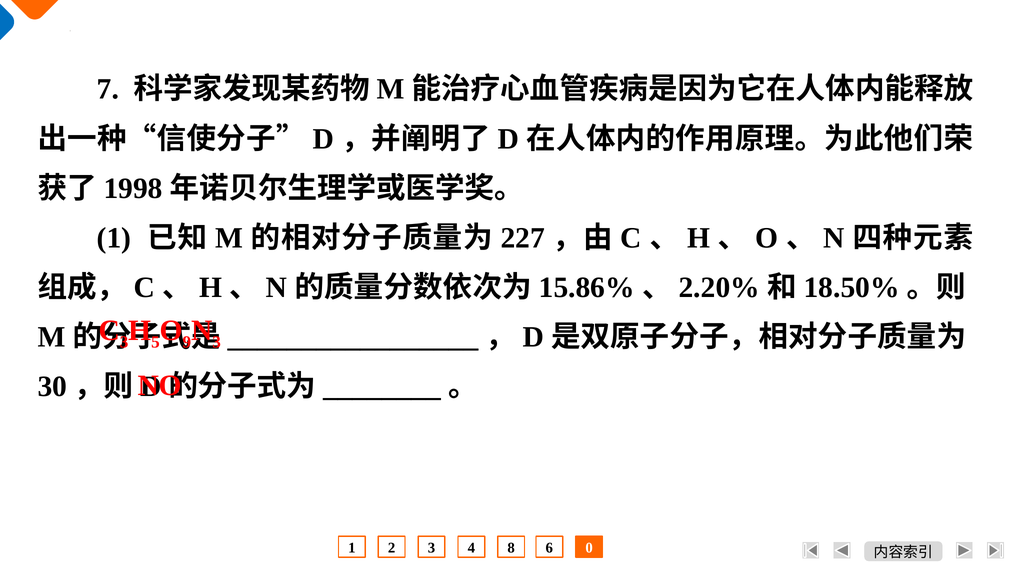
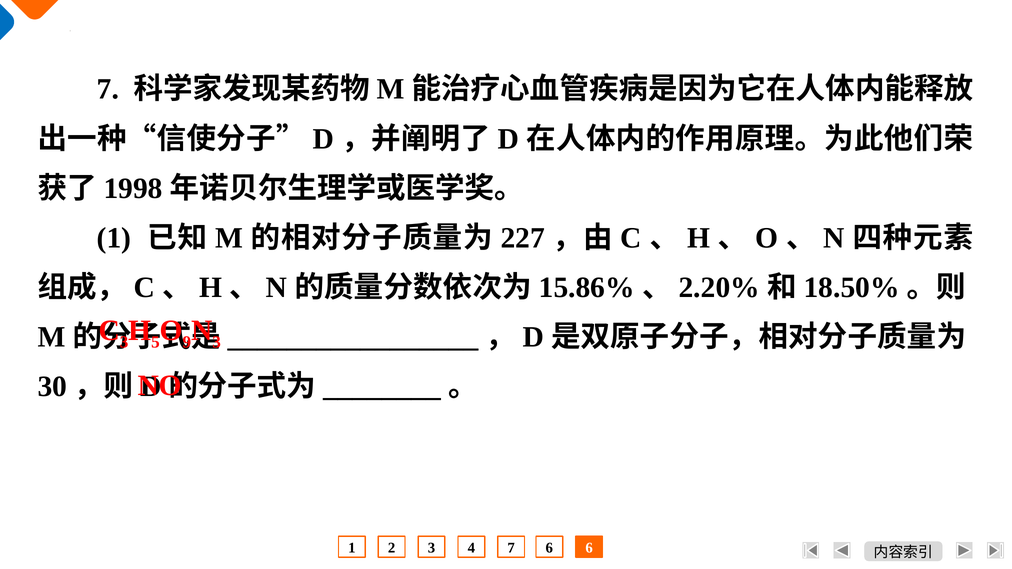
4 8: 8 -> 7
3 0: 0 -> 6
